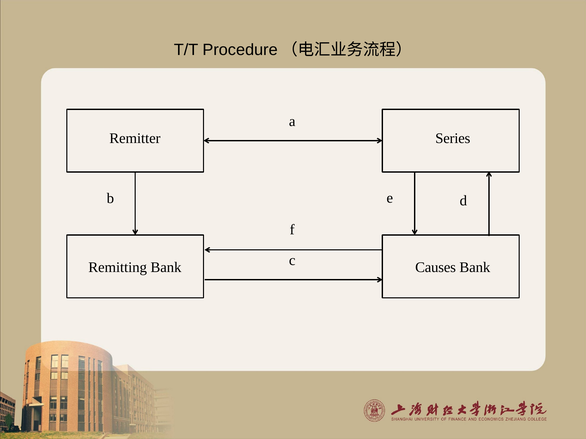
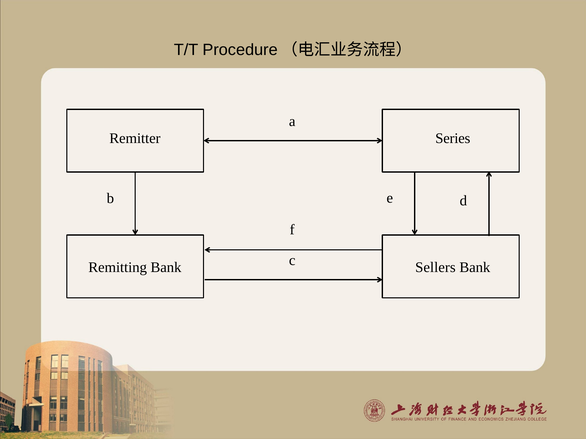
Causes: Causes -> Sellers
